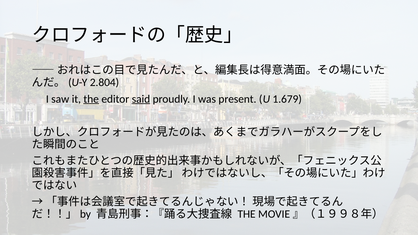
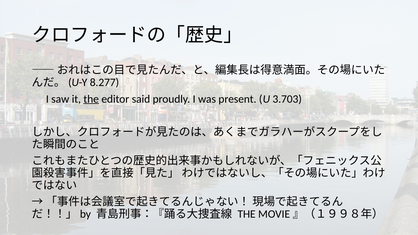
2.804: 2.804 -> 8.277
said underline: present -> none
1.679: 1.679 -> 3.703
